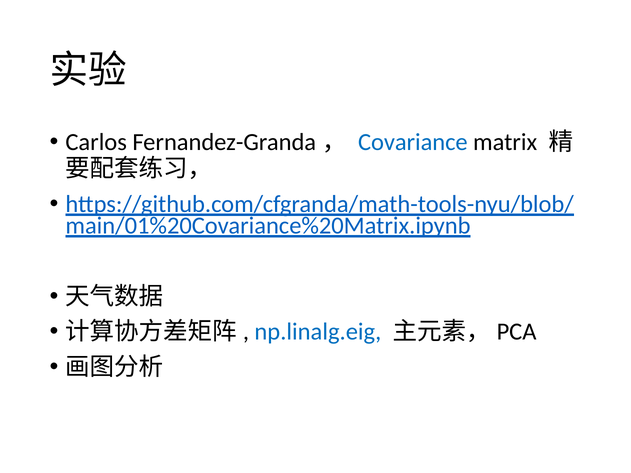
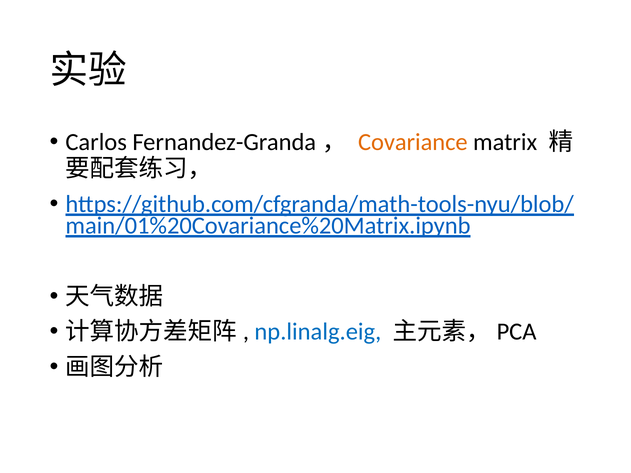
Covariance colour: blue -> orange
